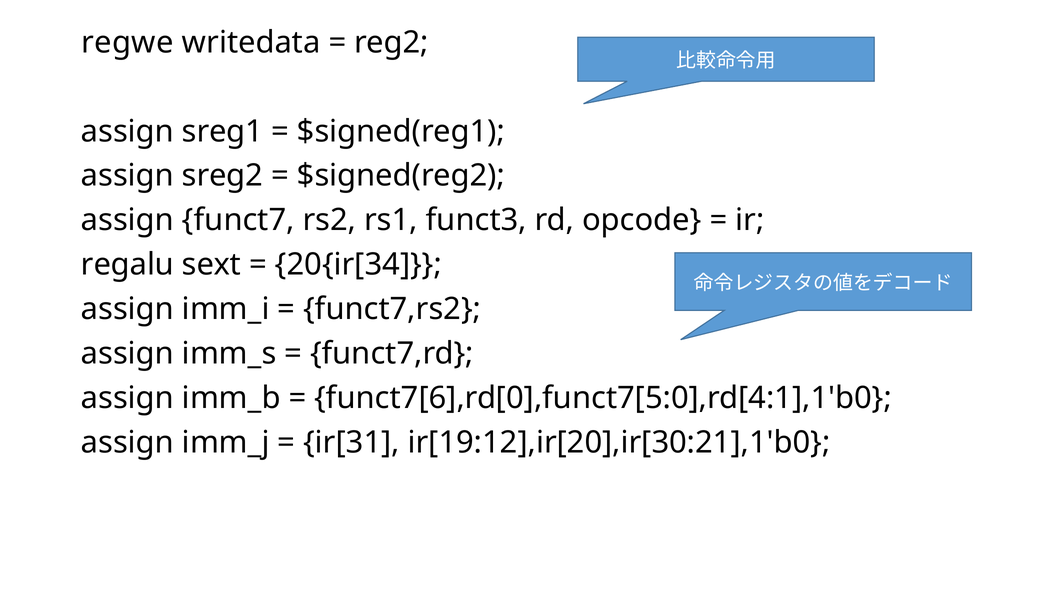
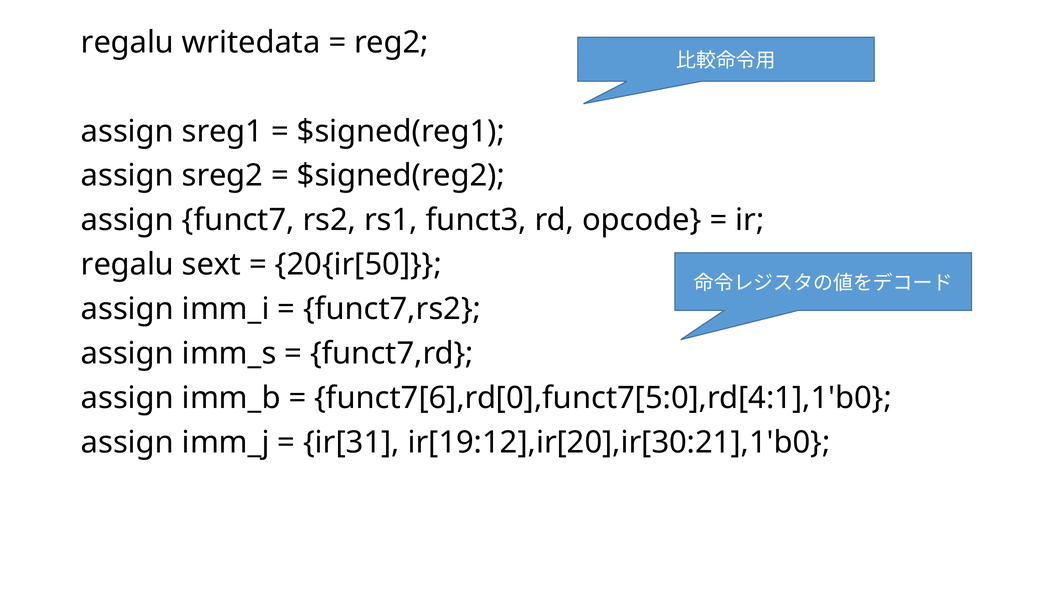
regwe at (127, 43): regwe -> regalu
20{ir[34: 20{ir[34 -> 20{ir[50
